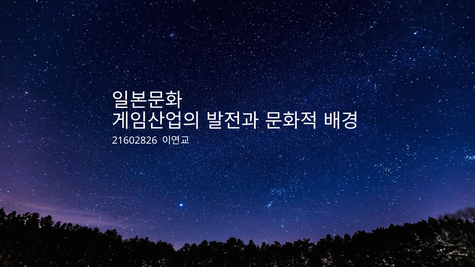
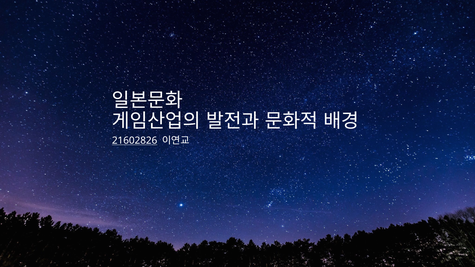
21602826 underline: none -> present
